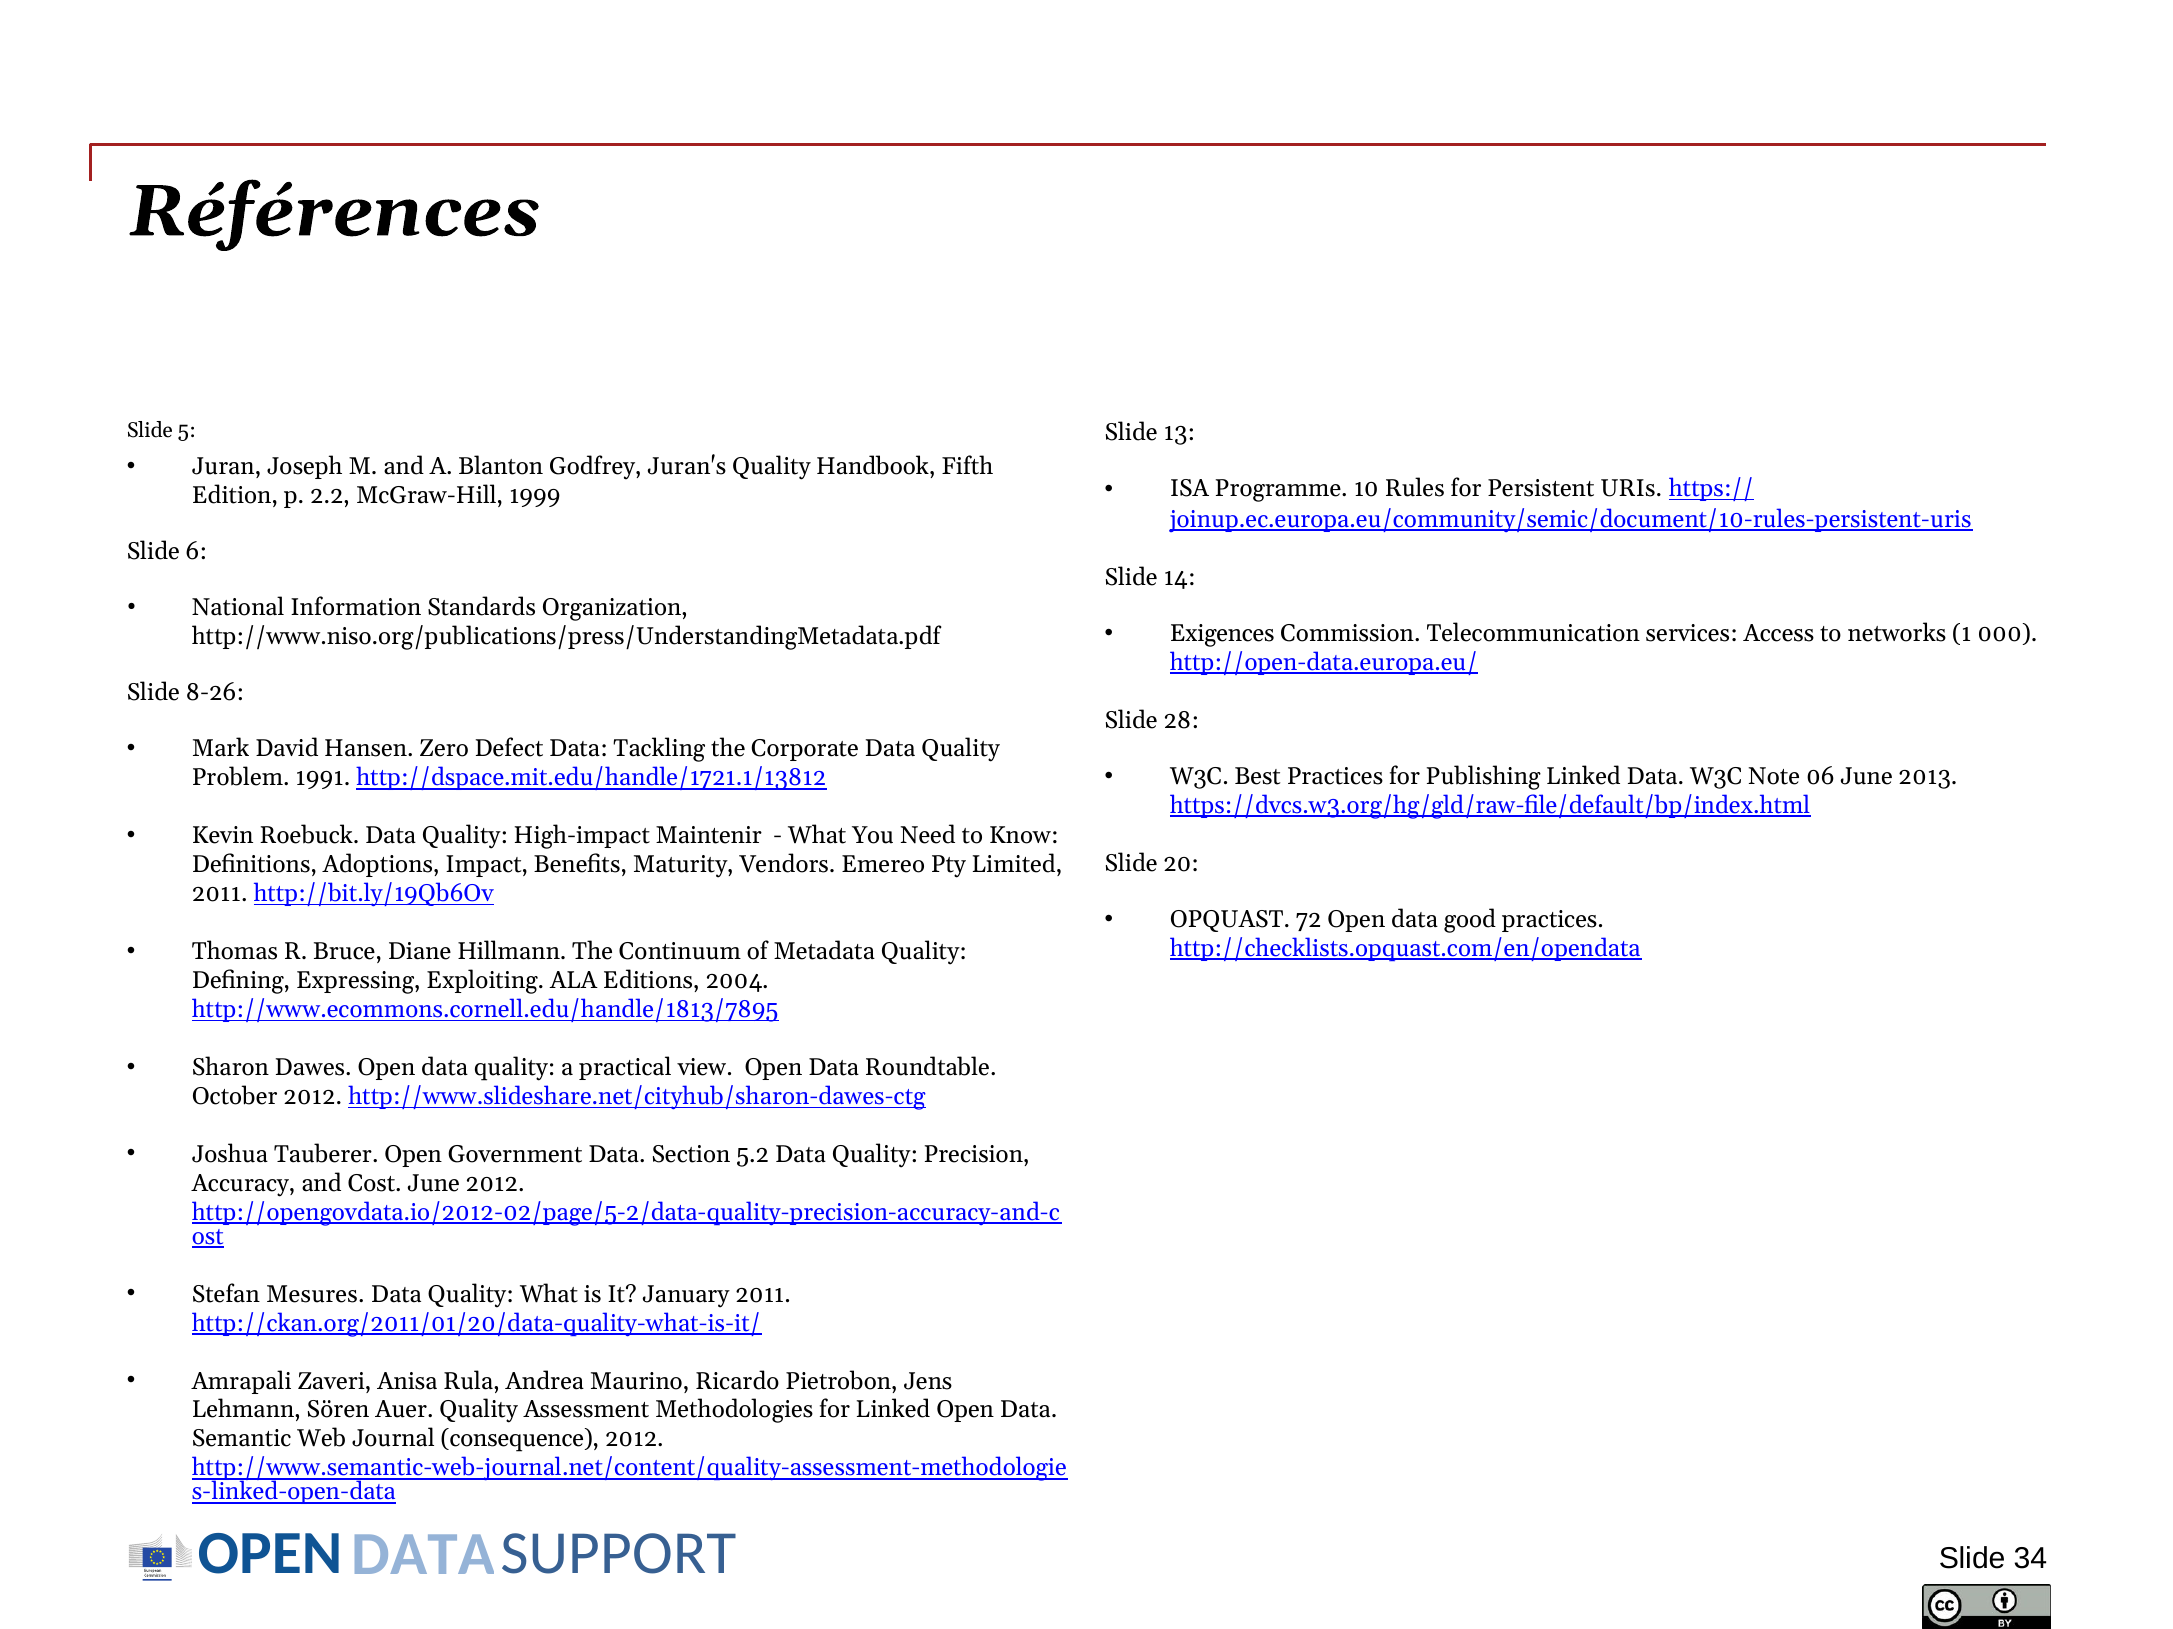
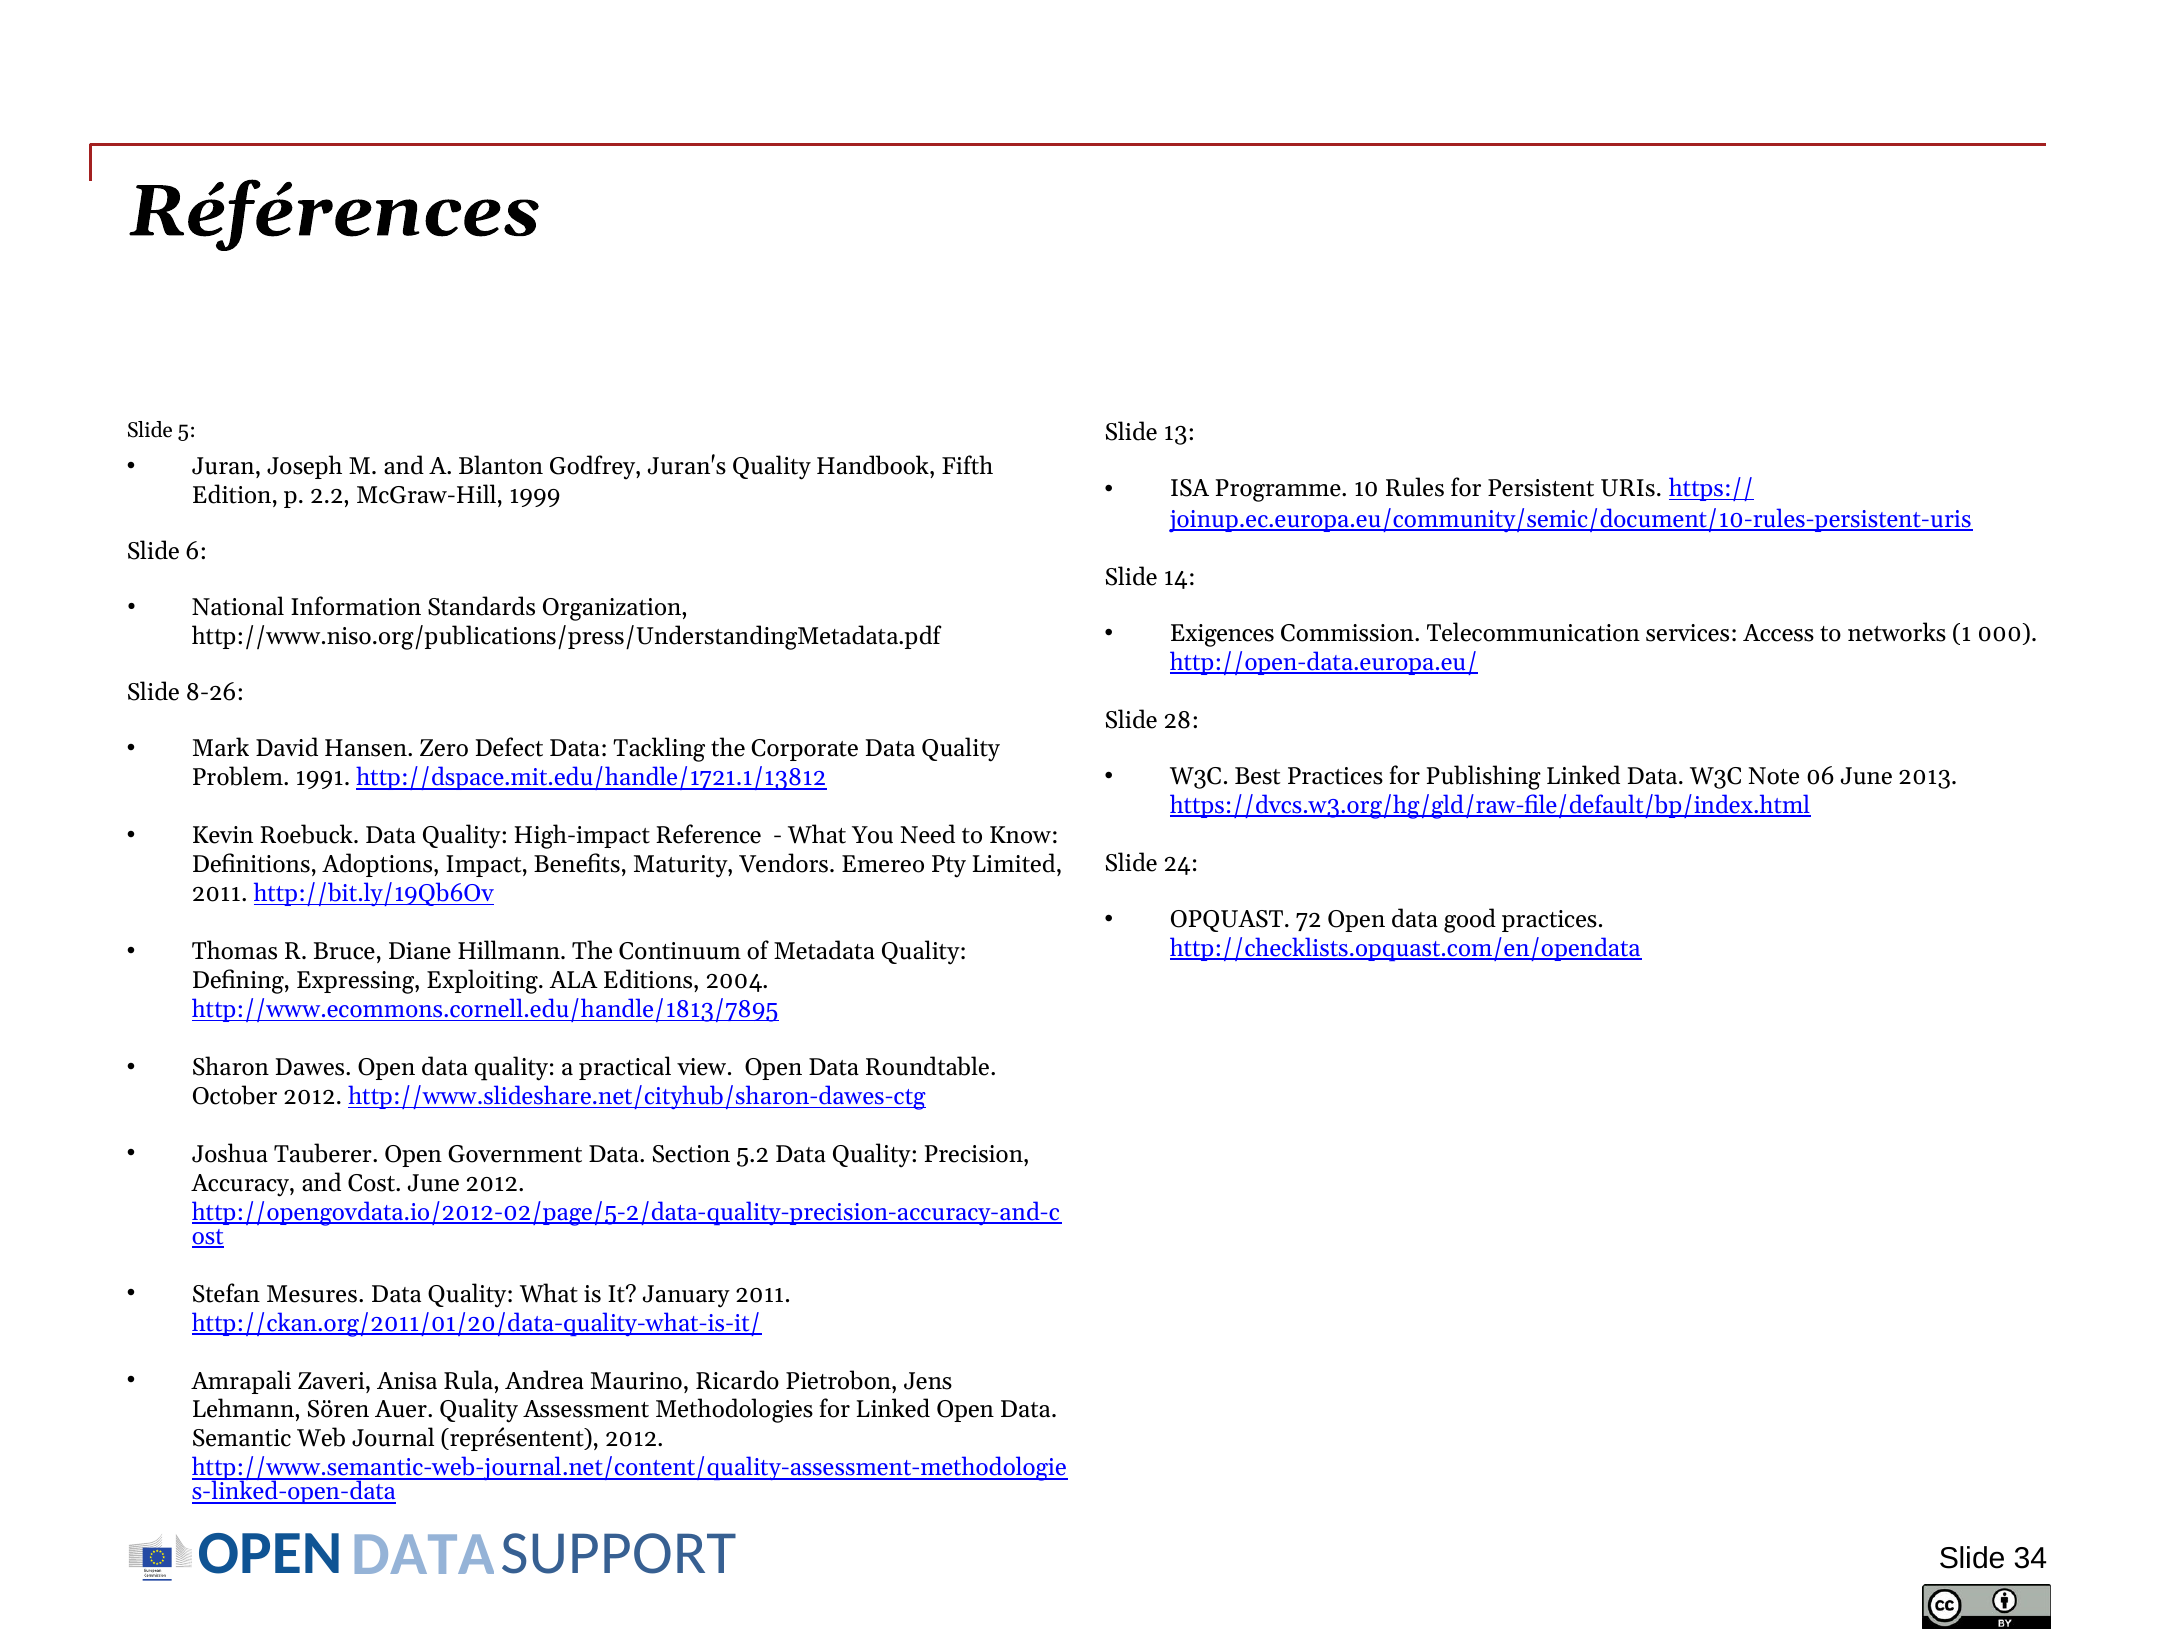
Maintenir: Maintenir -> Reference
20: 20 -> 24
consequence: consequence -> représentent
